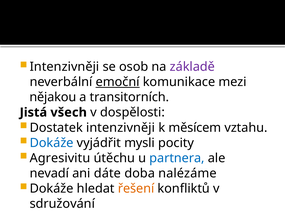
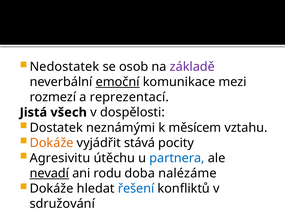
Intenzivněji at (64, 67): Intenzivněji -> Nedostatek
nějakou: nějakou -> rozmezí
transitorních: transitorních -> reprezentací
Dostatek intenzivněji: intenzivněji -> neznámými
Dokáže at (52, 143) colour: blue -> orange
mysli: mysli -> stává
nevadí underline: none -> present
dáte: dáte -> rodu
řešení colour: orange -> blue
